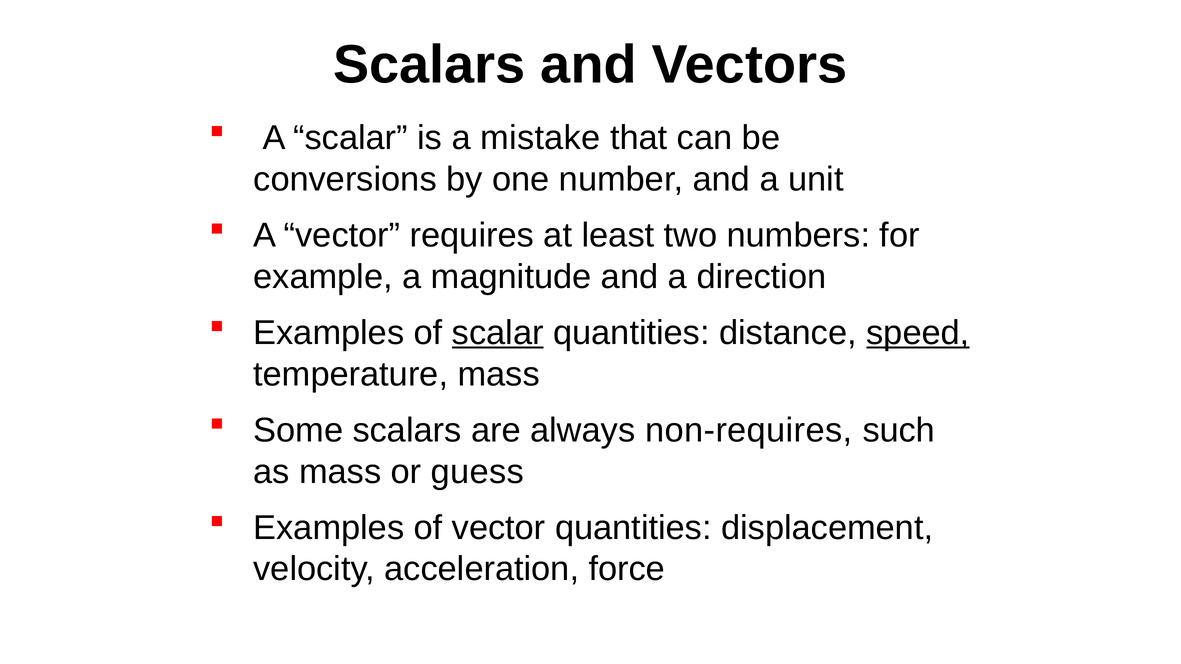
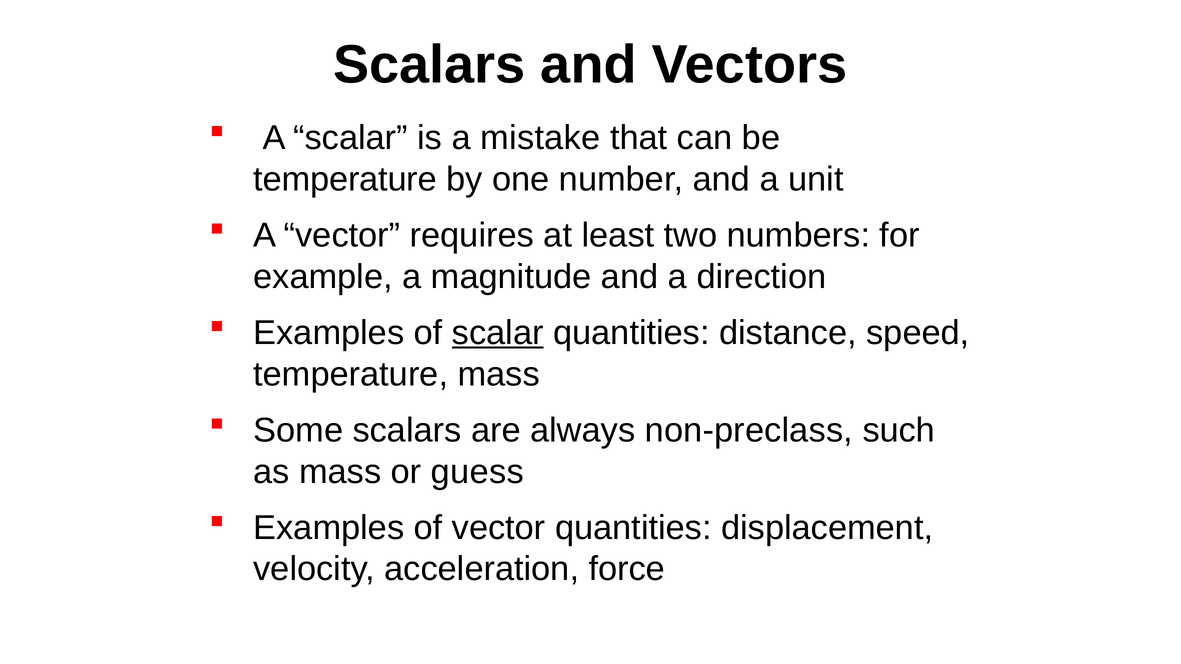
conversions at (345, 179): conversions -> temperature
speed underline: present -> none
non-requires: non-requires -> non-preclass
